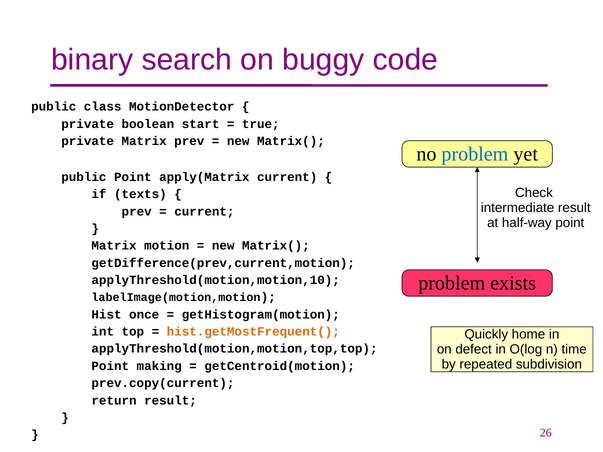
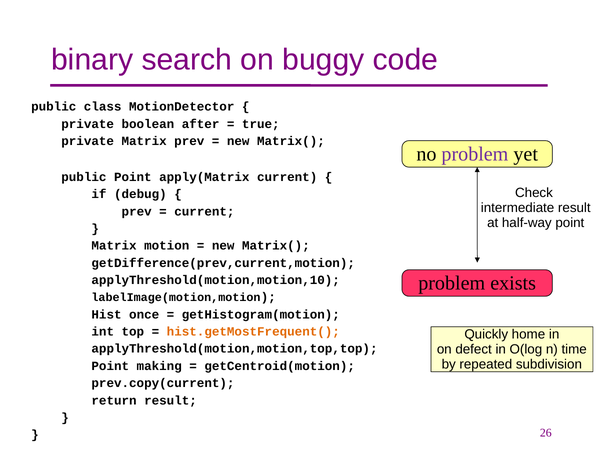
start: start -> after
problem at (475, 154) colour: blue -> purple
texts: texts -> debug
